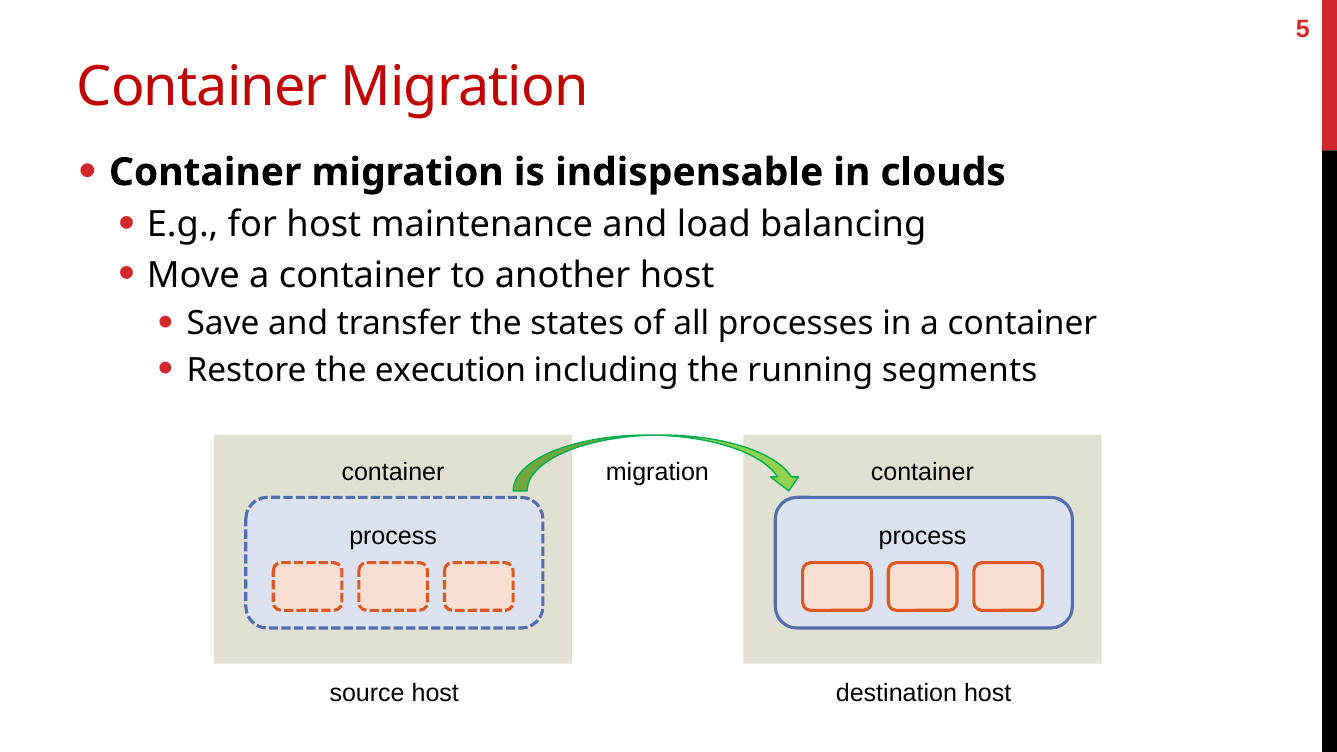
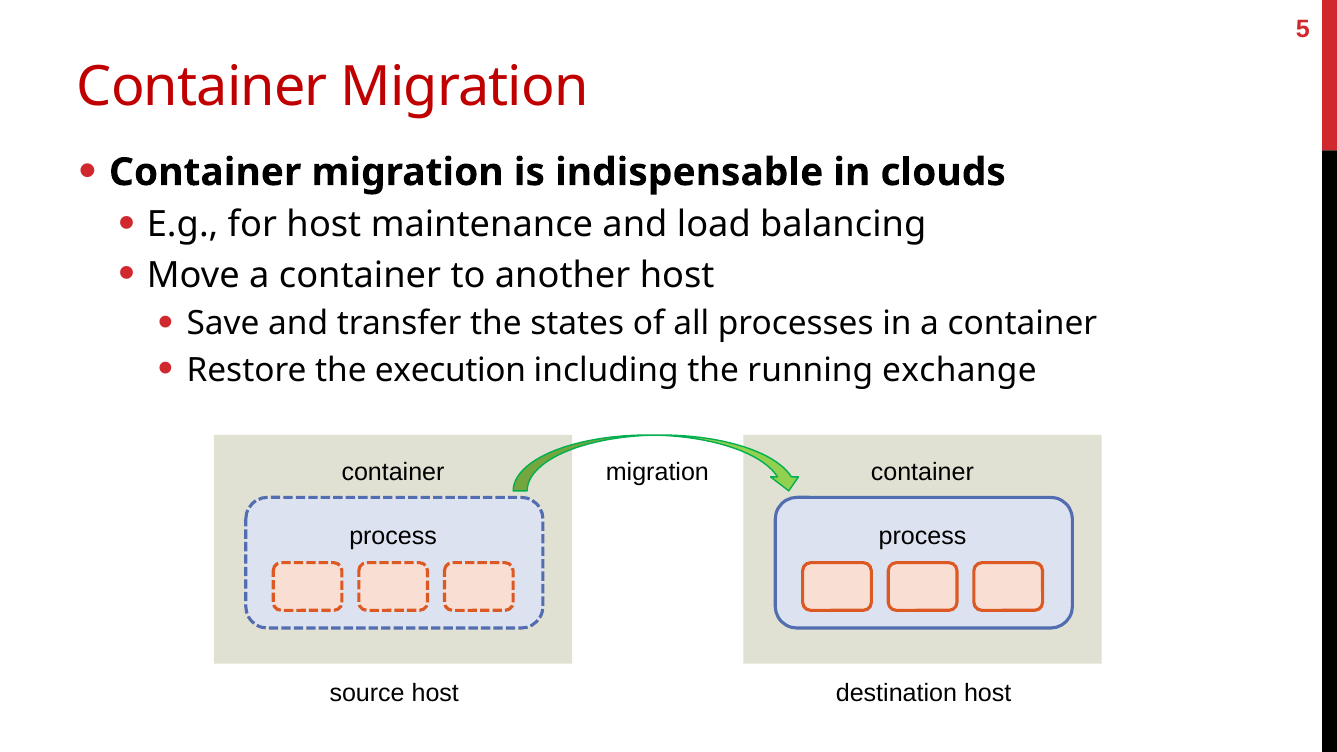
segments: segments -> exchange
